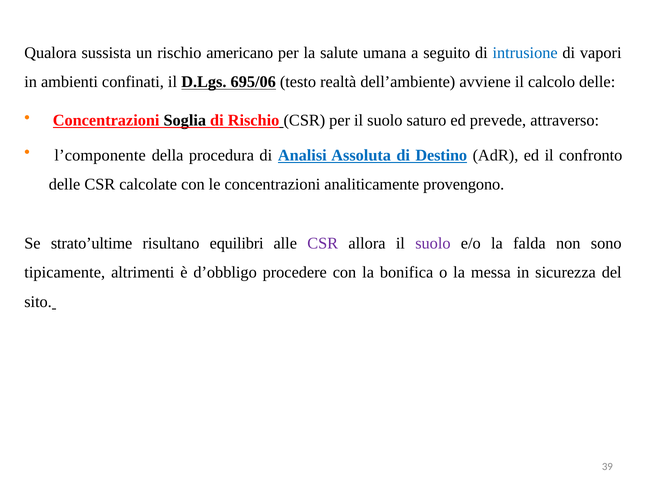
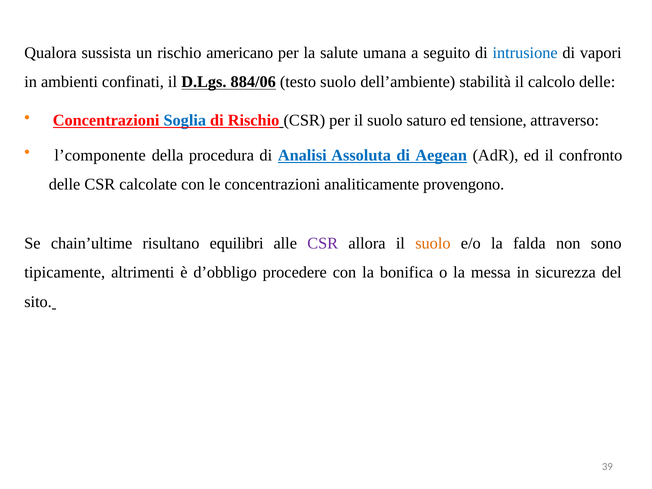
695/06: 695/06 -> 884/06
testo realtà: realtà -> suolo
avviene: avviene -> stabilità
Soglia colour: black -> blue
prevede: prevede -> tensione
Destino: Destino -> Aegean
strato’ultime: strato’ultime -> chain’ultime
suolo at (433, 243) colour: purple -> orange
